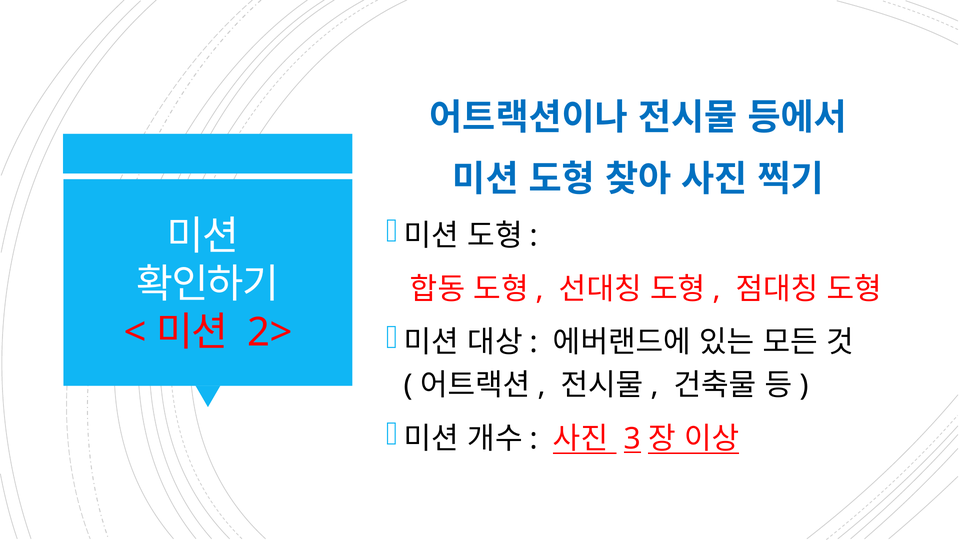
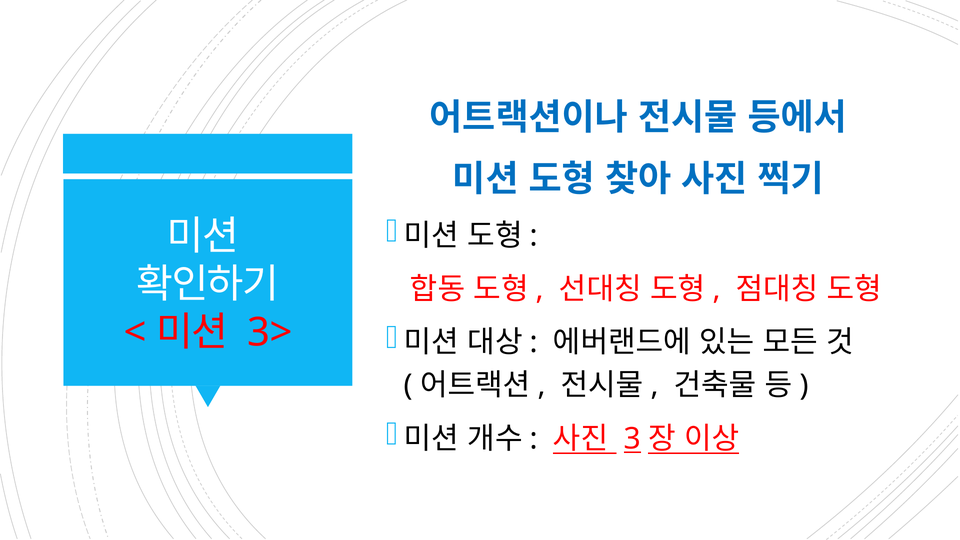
2>: 2> -> 3>
